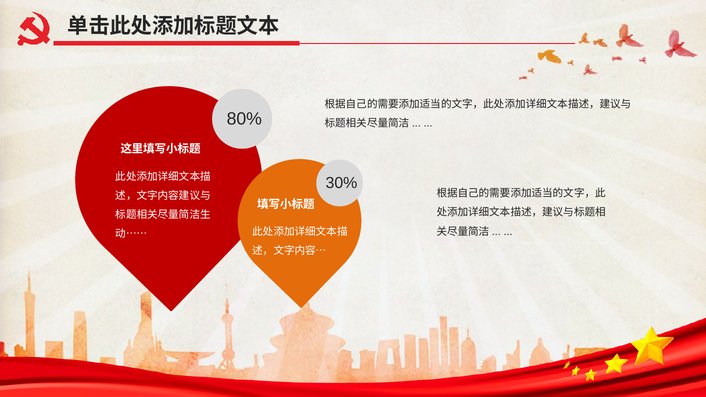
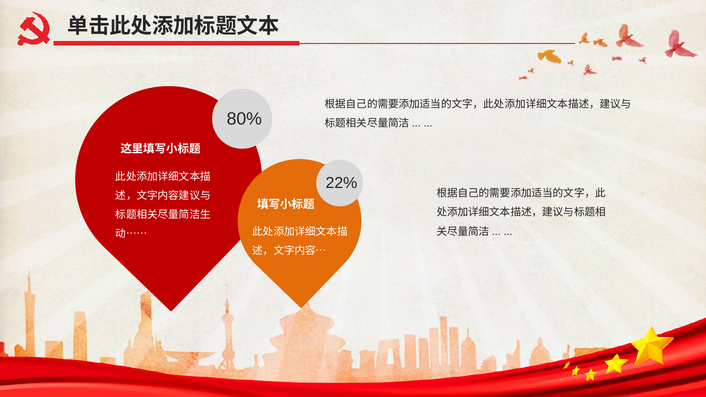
30%: 30% -> 22%
